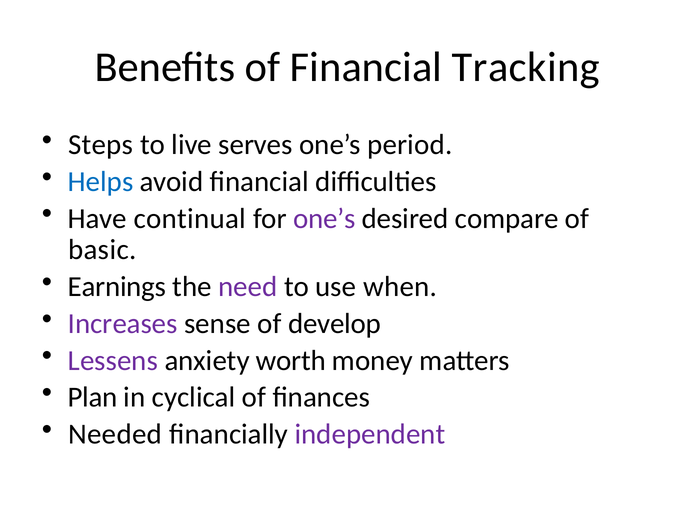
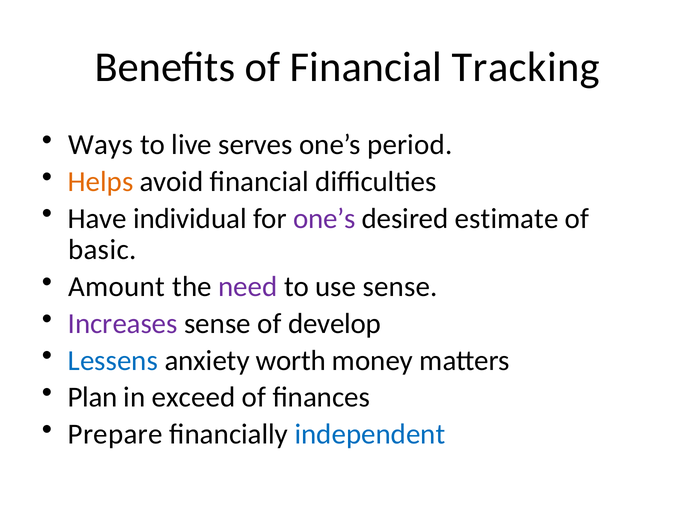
Steps: Steps -> Ways
Helps colour: blue -> orange
continual: continual -> individual
compare: compare -> estimate
Earnings: Earnings -> Amount
use when: when -> sense
Lessens colour: purple -> blue
cyclical: cyclical -> exceed
Needed: Needed -> Prepare
independent colour: purple -> blue
